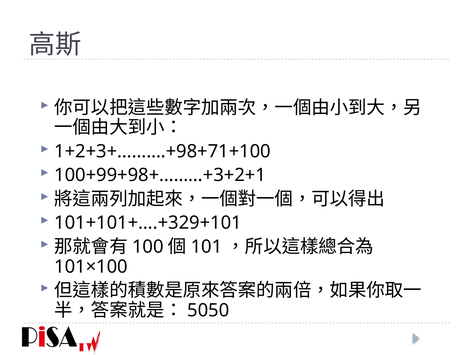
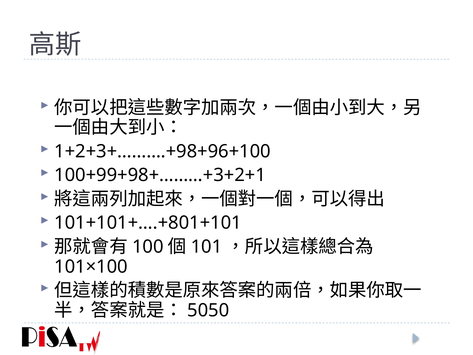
1+2+3+……….+98+71+100: 1+2+3+……….+98+71+100 -> 1+2+3+……….+98+96+100
101+101+….+329+101: 101+101+….+329+101 -> 101+101+….+801+101
